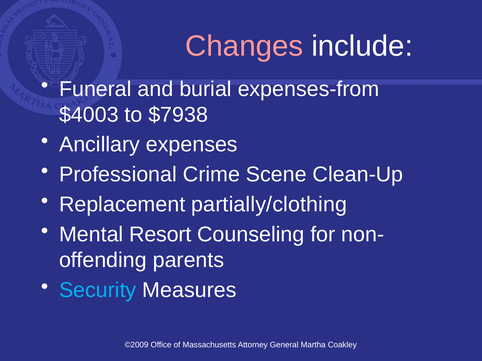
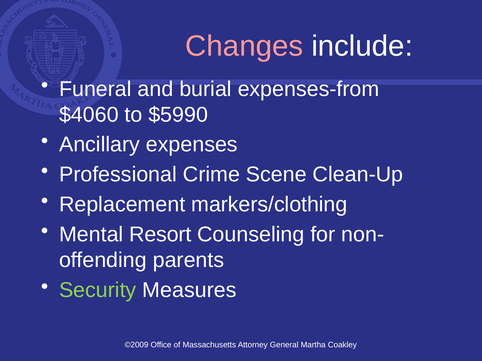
$4003: $4003 -> $4060
$7938: $7938 -> $5990
partially/clothing: partially/clothing -> markers/clothing
Security colour: light blue -> light green
